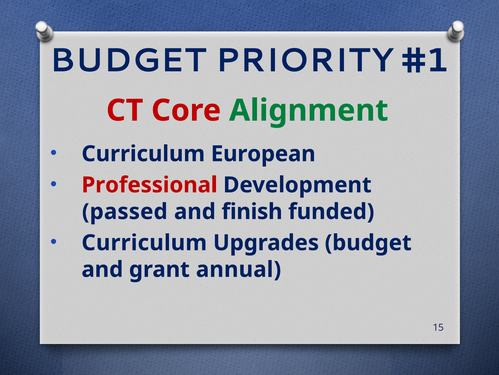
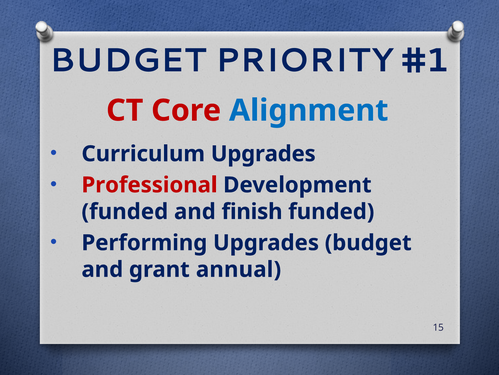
Alignment colour: green -> blue
Curriculum European: European -> Upgrades
passed at (125, 211): passed -> funded
Curriculum at (144, 242): Curriculum -> Performing
